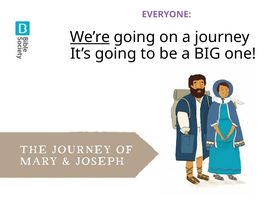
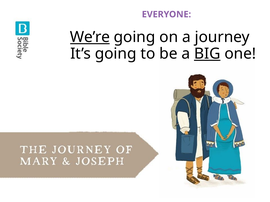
BIG underline: none -> present
